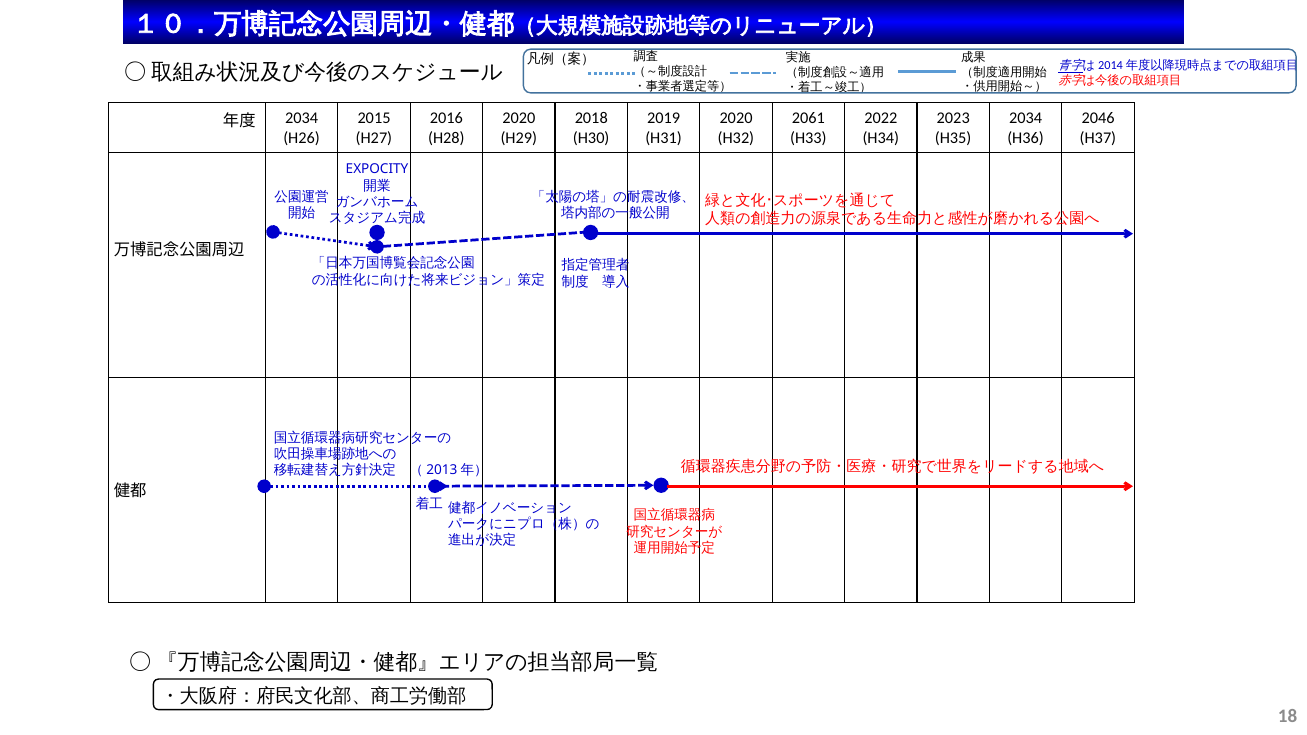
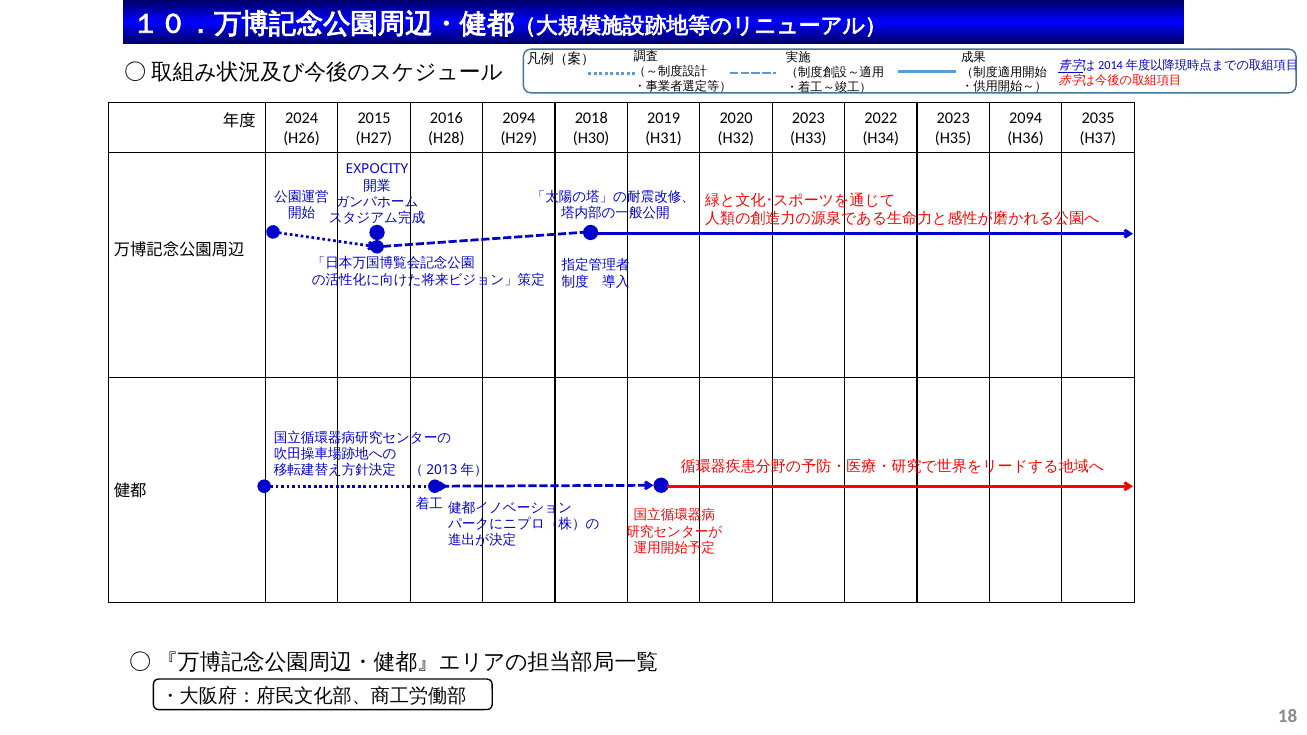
2020 at (519, 118): 2020 -> 2094
2061 at (808, 118): 2061 -> 2023
2034 at (1026, 118): 2034 -> 2094
2046: 2046 -> 2035
2034 at (302, 118): 2034 -> 2024
